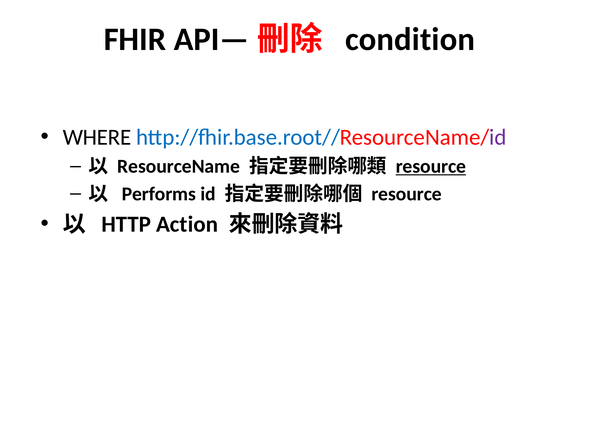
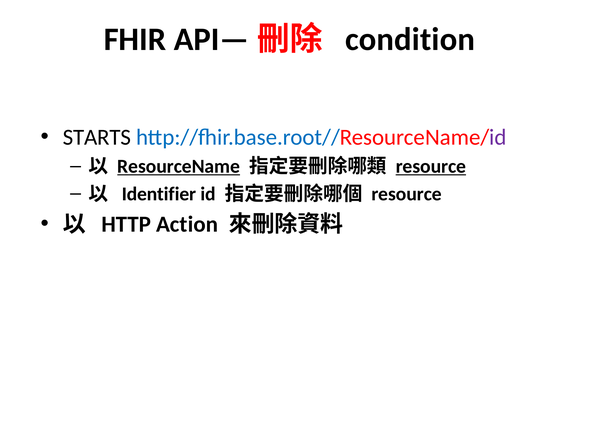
WHERE: WHERE -> STARTS
ResourceName underline: none -> present
Performs: Performs -> Identifier
